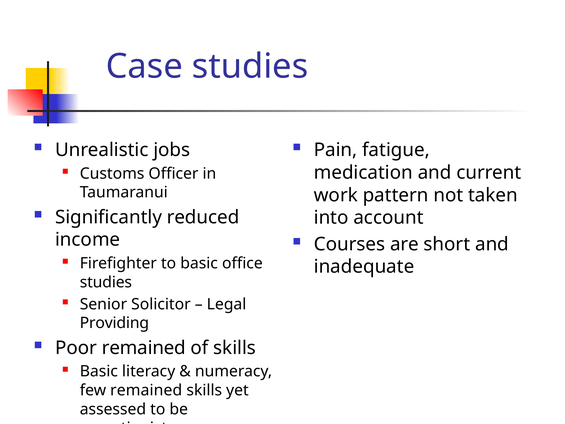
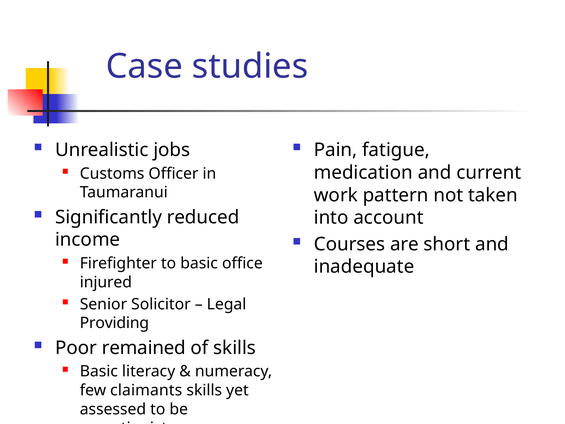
studies at (106, 282): studies -> injured
few remained: remained -> claimants
